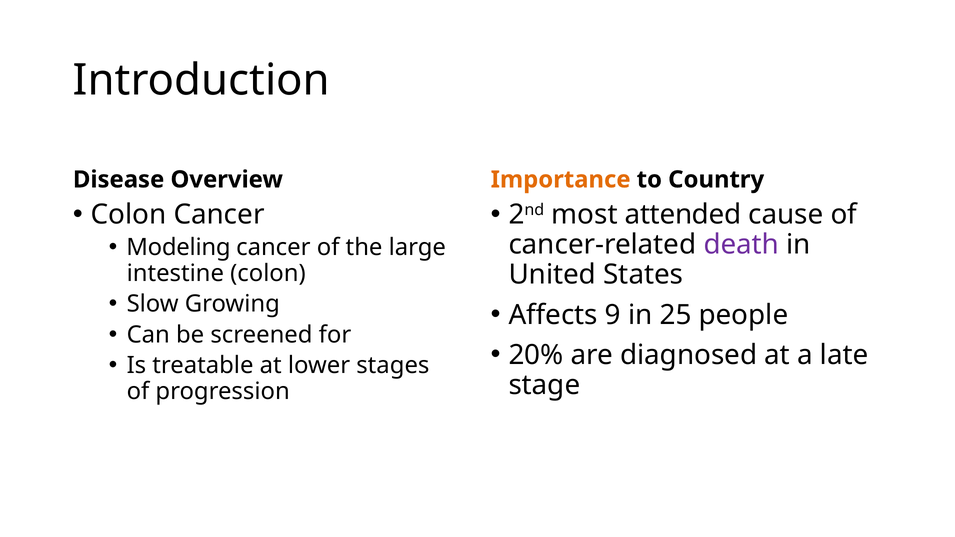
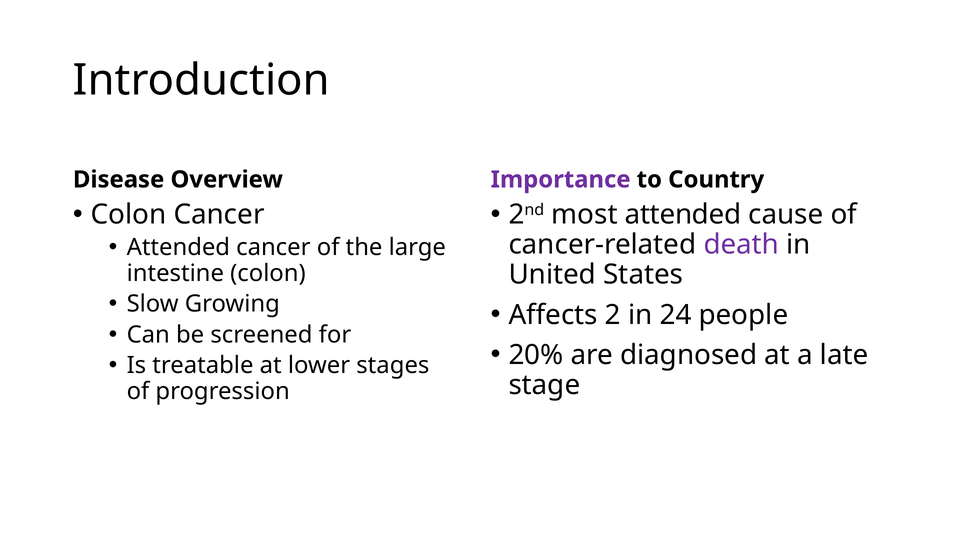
Importance colour: orange -> purple
Modeling at (178, 248): Modeling -> Attended
9: 9 -> 2
25: 25 -> 24
